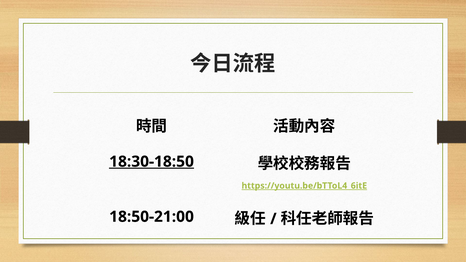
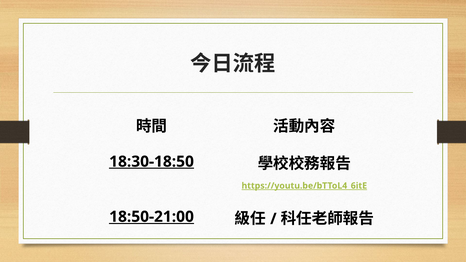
18:50-21:00 underline: none -> present
